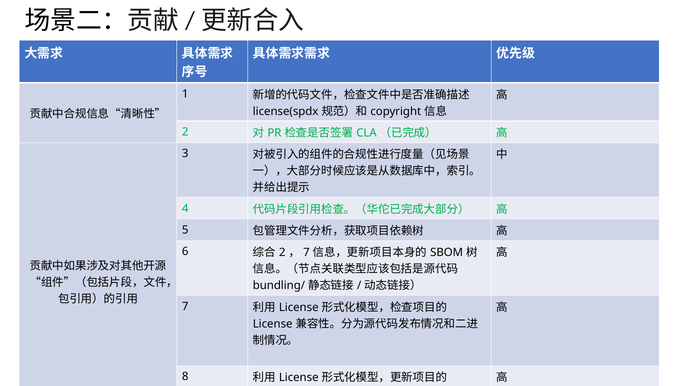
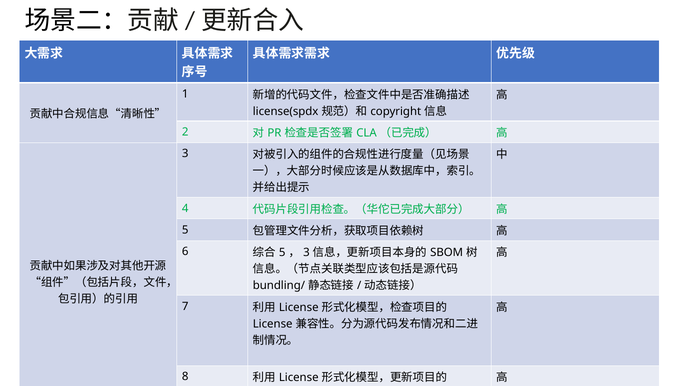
2 at (282, 252): 2 -> 5
7 at (306, 252): 7 -> 3
